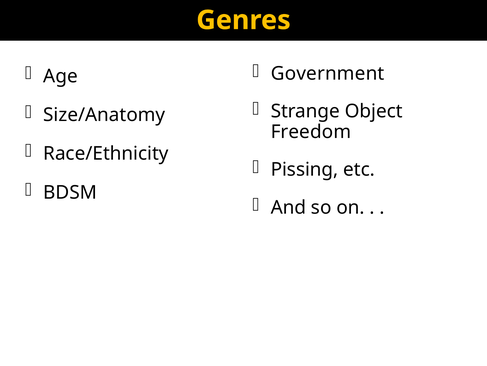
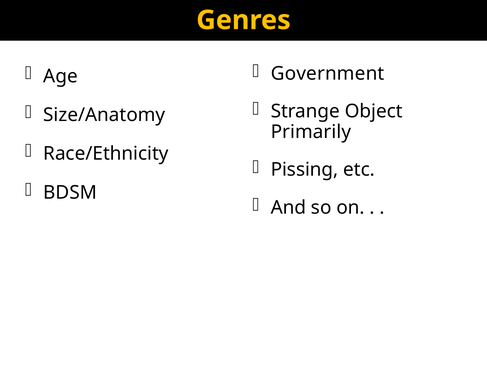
Freedom: Freedom -> Primarily
